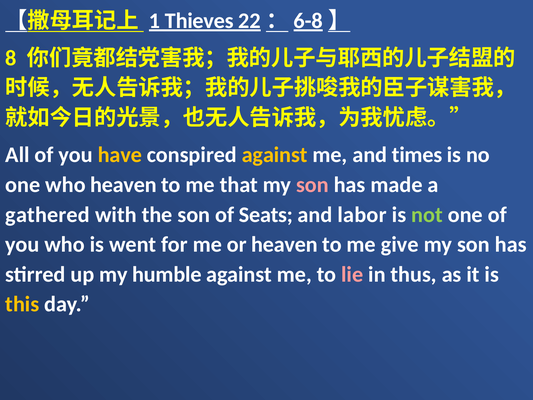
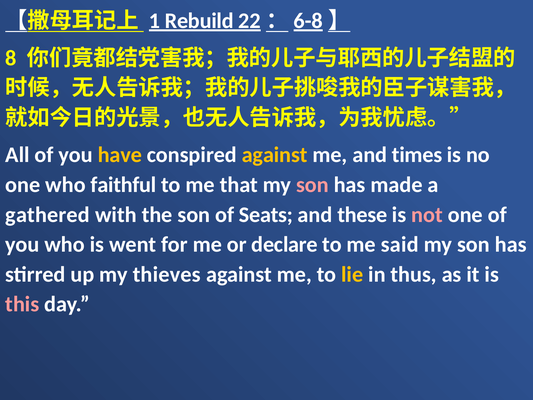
Thieves: Thieves -> Rebuild
who heaven: heaven -> faithful
labor: labor -> these
not colour: light green -> pink
or heaven: heaven -> declare
give: give -> said
humble: humble -> thieves
lie colour: pink -> yellow
this colour: yellow -> pink
